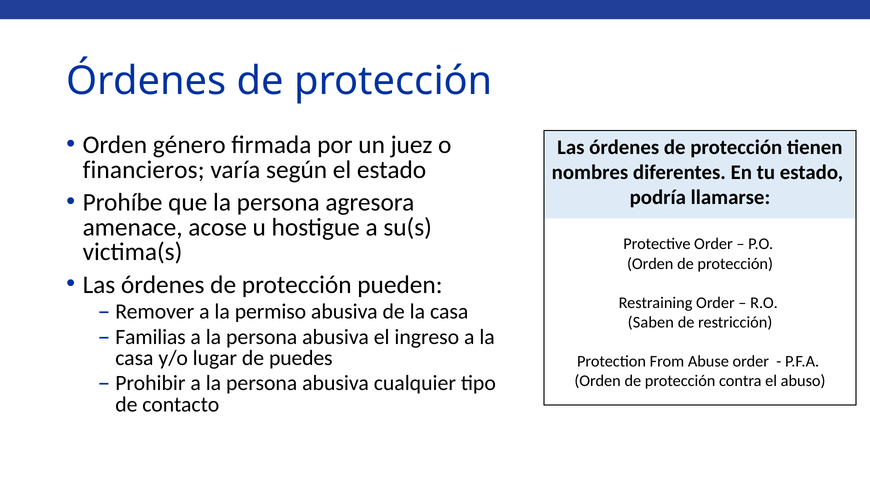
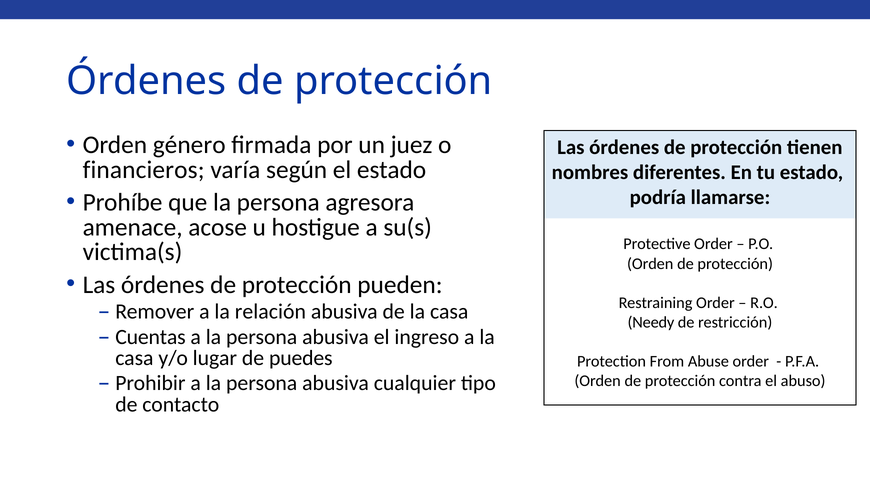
permiso: permiso -> relación
Saben: Saben -> Needy
Familias: Familias -> Cuentas
